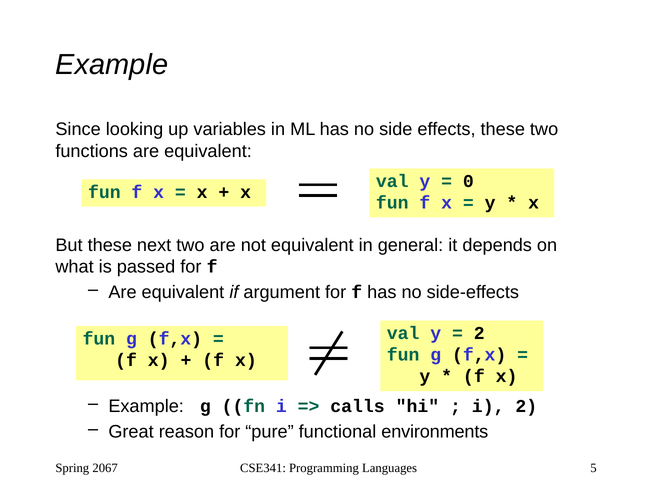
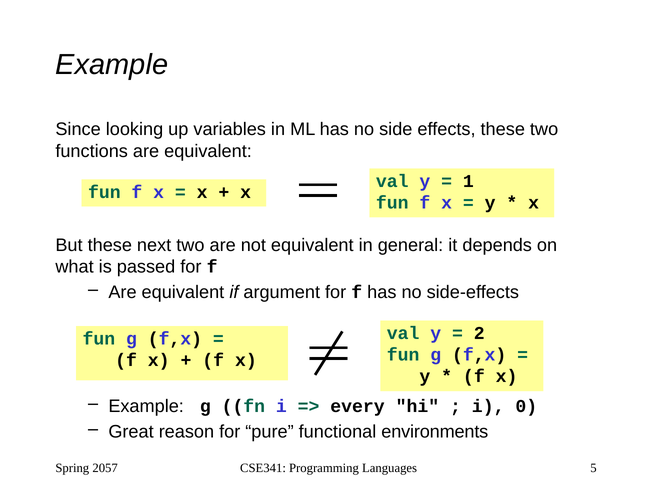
0: 0 -> 1
calls: calls -> every
i 2: 2 -> 0
2067: 2067 -> 2057
